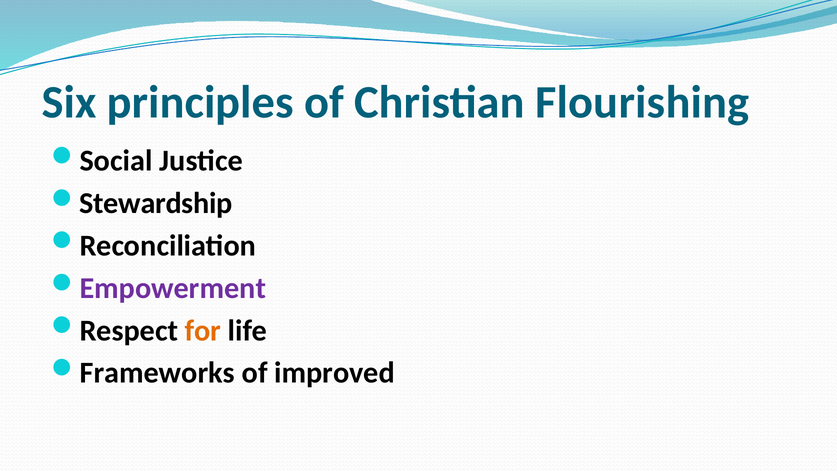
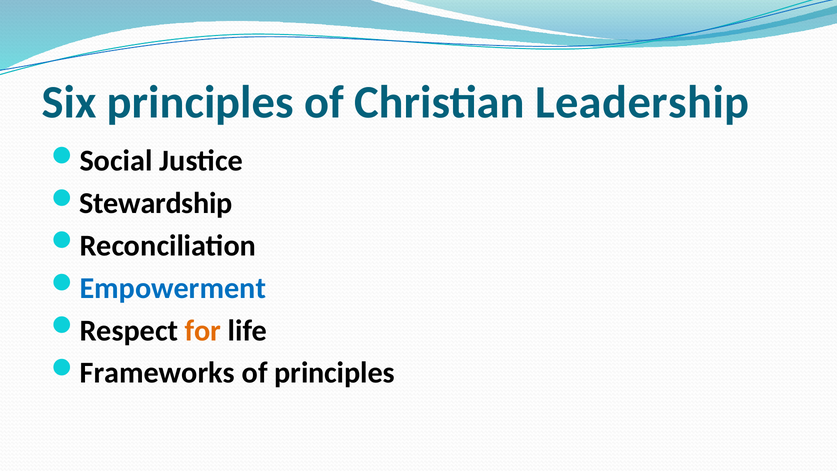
Flourishing: Flourishing -> Leadership
Empowerment colour: purple -> blue
of improved: improved -> principles
